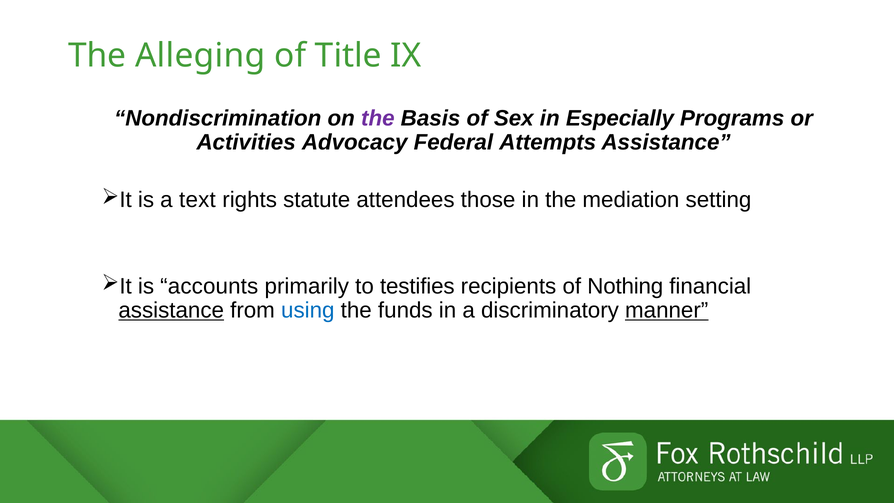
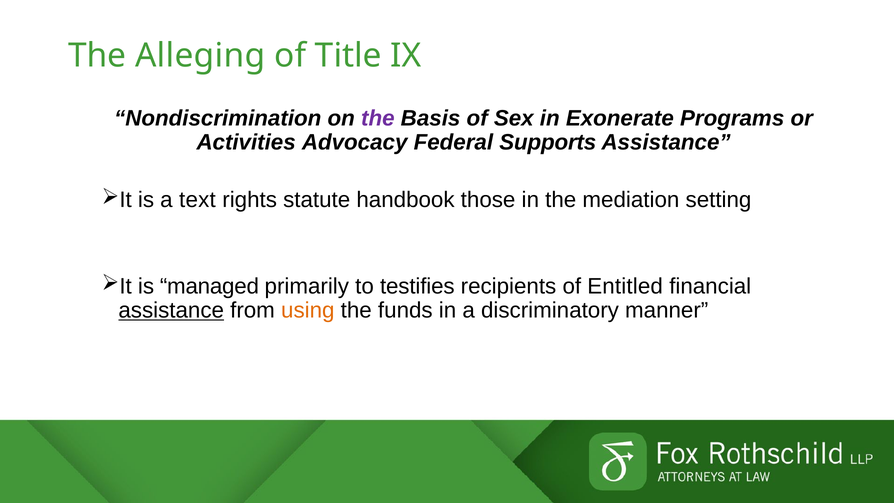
Especially: Especially -> Exonerate
Attempts: Attempts -> Supports
attendees: attendees -> handbook
accounts: accounts -> managed
Nothing: Nothing -> Entitled
using colour: blue -> orange
manner underline: present -> none
